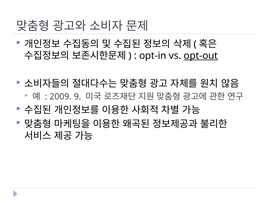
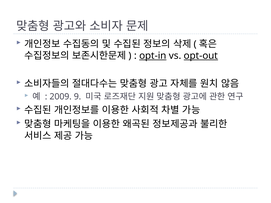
opt-in underline: none -> present
